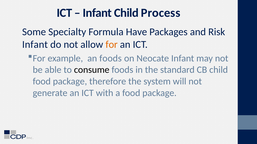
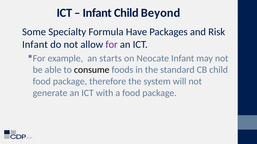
Process: Process -> Beyond
for at (112, 45) colour: orange -> purple
an foods: foods -> starts
